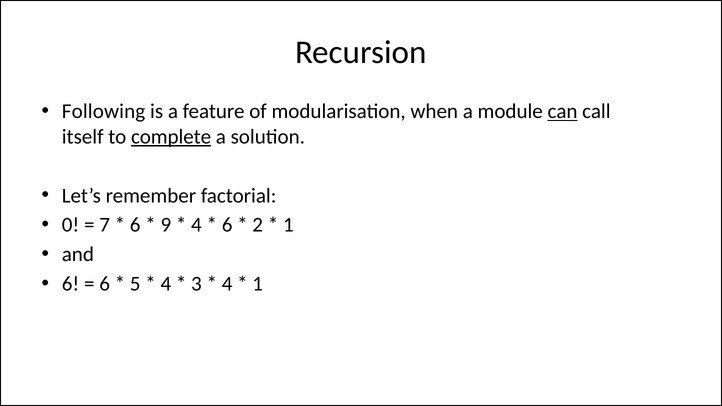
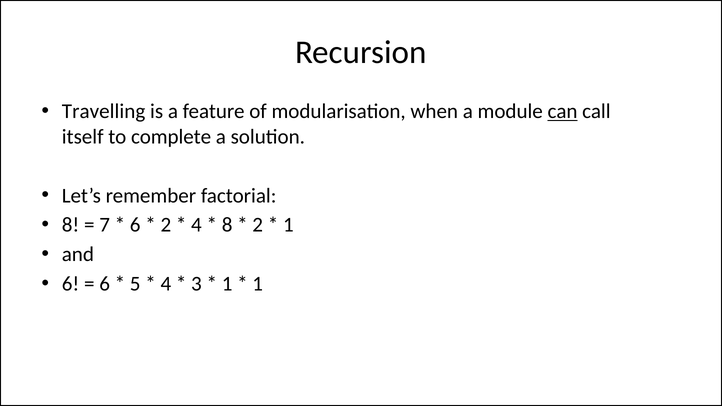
Following: Following -> Travelling
complete underline: present -> none
0 at (71, 225): 0 -> 8
9 at (166, 225): 9 -> 2
6 at (227, 225): 6 -> 8
4 at (227, 284): 4 -> 1
